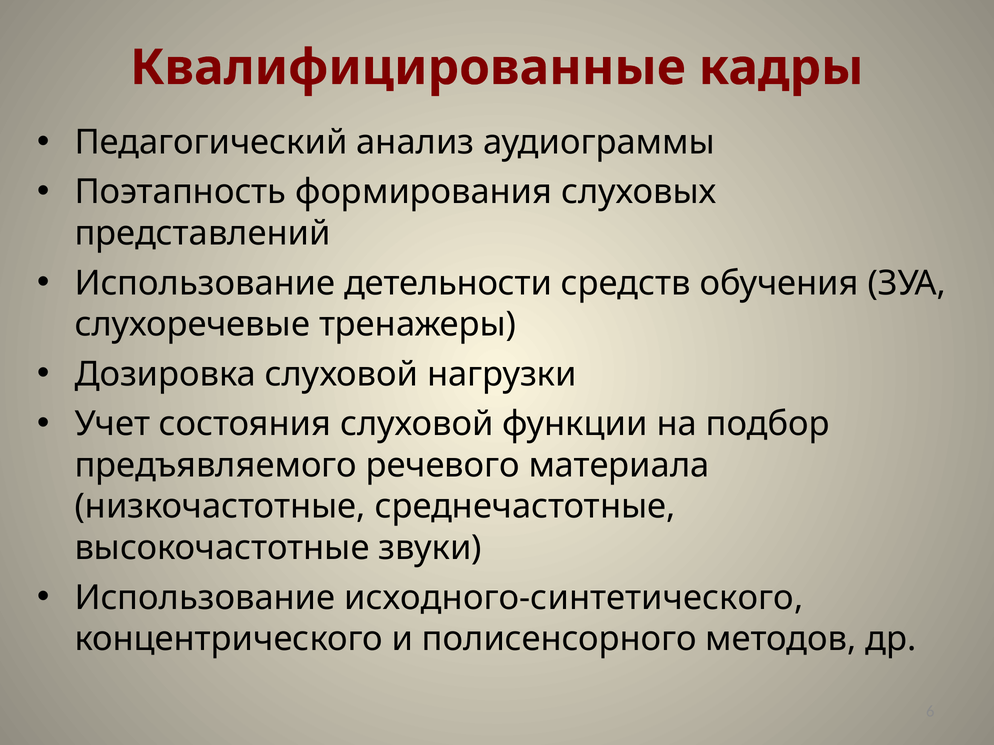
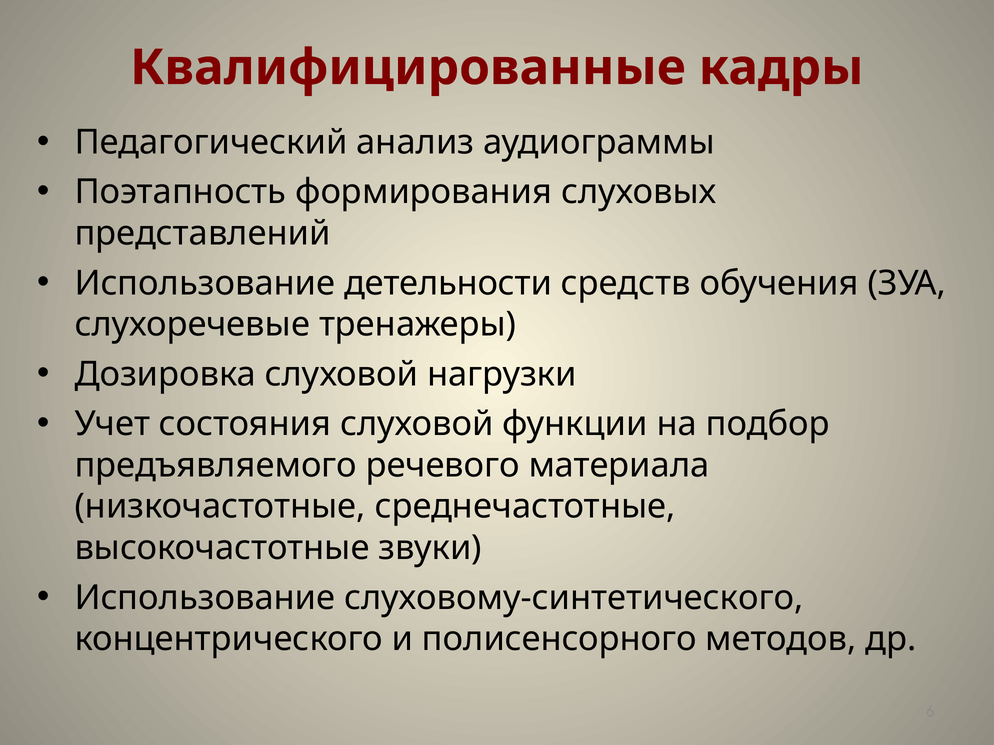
исходного-синтетического: исходного-синтетического -> слуховому-синтетического
